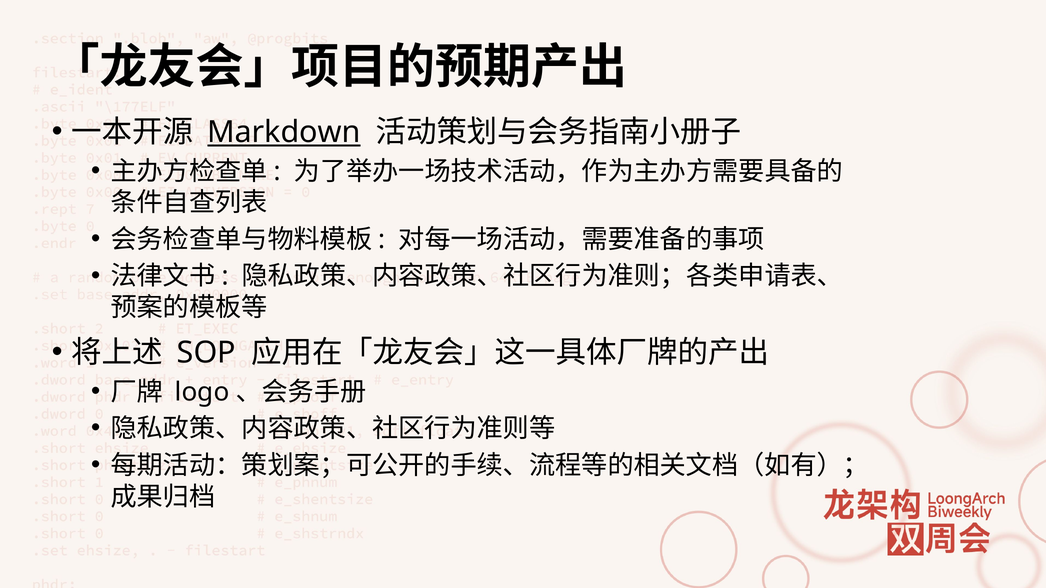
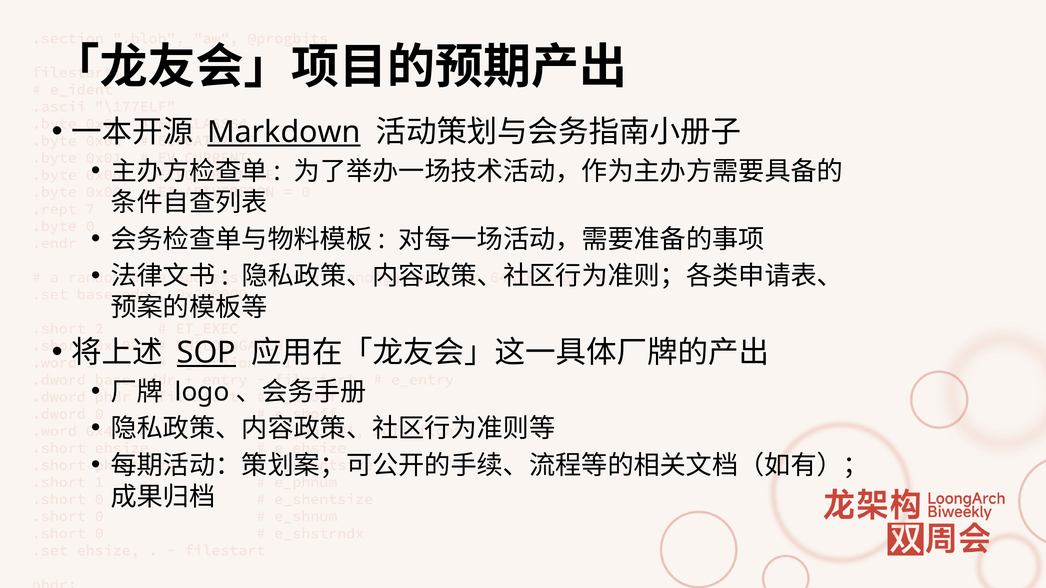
SOP underline: none -> present
